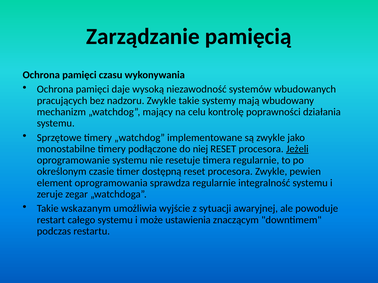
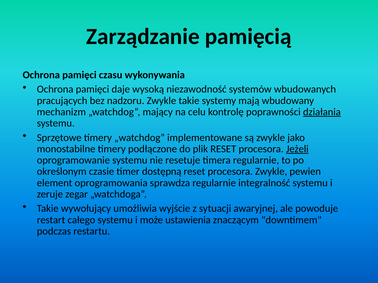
działania underline: none -> present
niej: niej -> plik
wskazanym: wskazanym -> wywołujący
